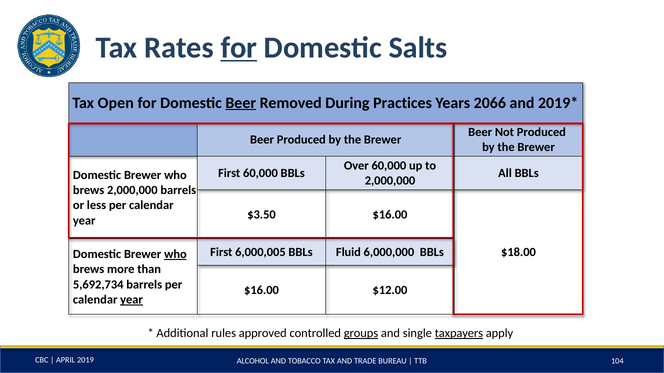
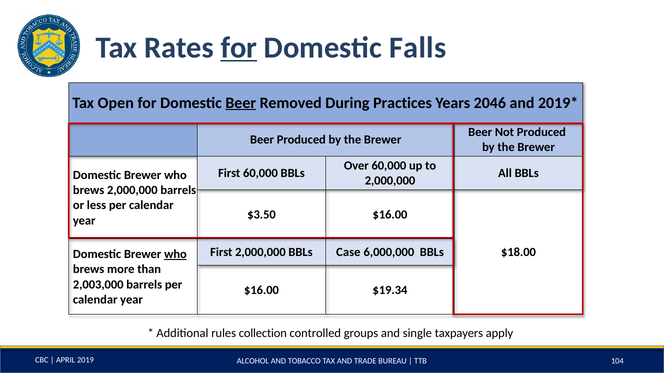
Salts: Salts -> Falls
2066: 2066 -> 2046
First 6,000,005: 6,000,005 -> 2,000,000
Fluid: Fluid -> Case
5,692,734: 5,692,734 -> 2,003,000
$12.00: $12.00 -> $19.34
year at (132, 300) underline: present -> none
approved: approved -> collection
groups underline: present -> none
taxpayers underline: present -> none
